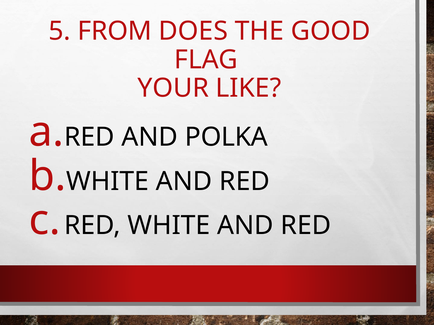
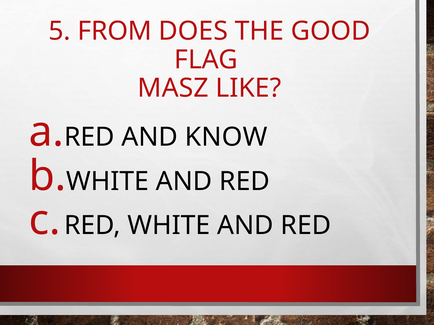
YOUR: YOUR -> MASZ
POLKA: POLKA -> KNOW
